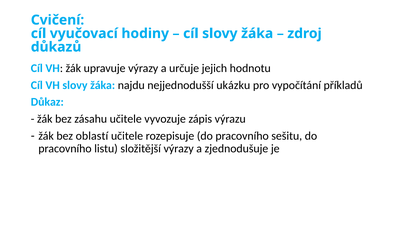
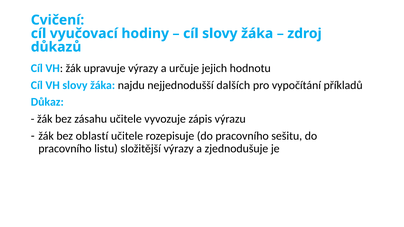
ukázku: ukázku -> dalších
